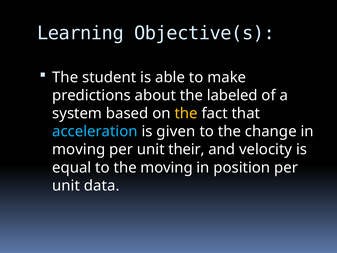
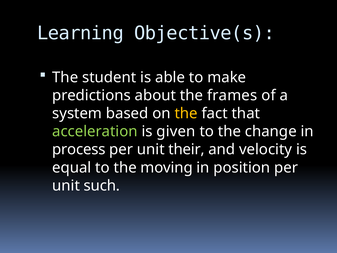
labeled: labeled -> frames
acceleration colour: light blue -> light green
moving at (79, 149): moving -> process
data: data -> such
